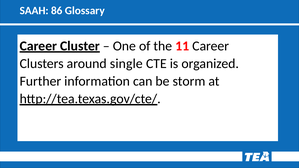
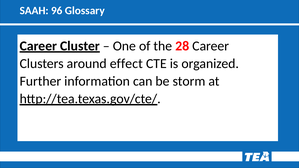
86: 86 -> 96
11: 11 -> 28
single: single -> effect
